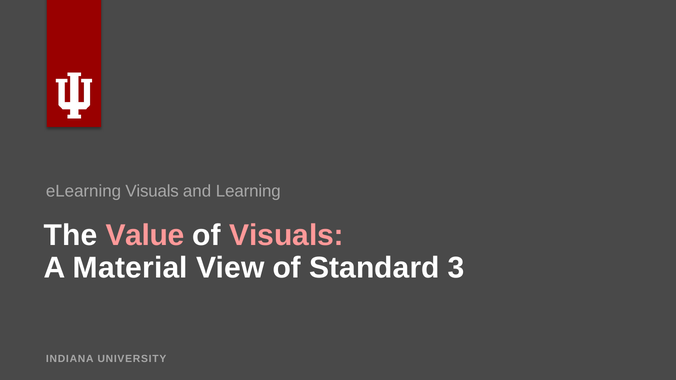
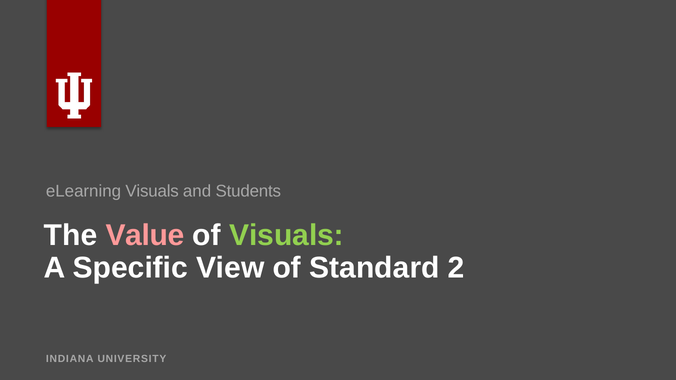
Learning: Learning -> Students
Visuals at (287, 236) colour: pink -> light green
Material: Material -> Specific
3: 3 -> 2
